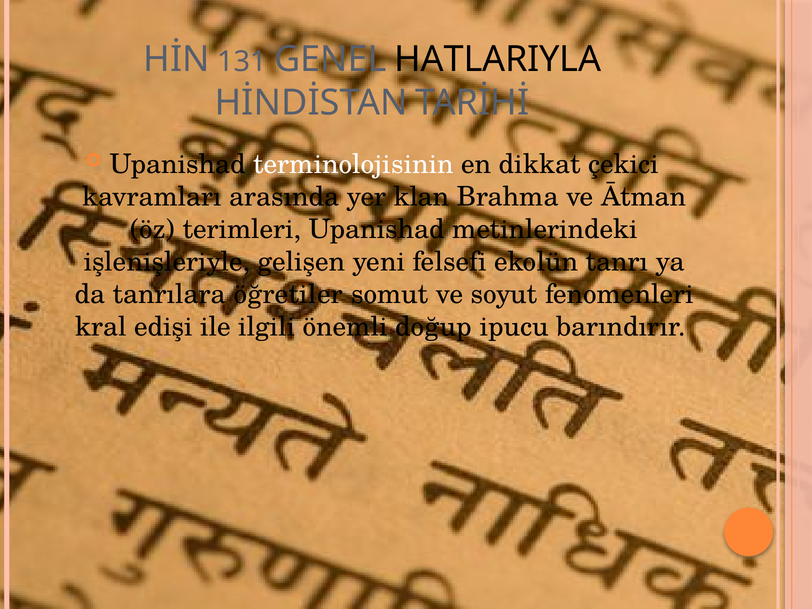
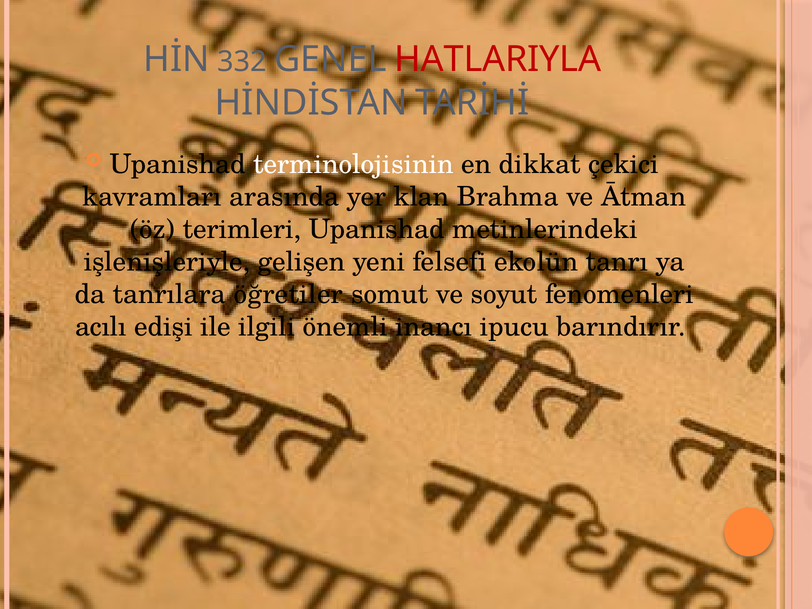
131: 131 -> 332
HATLARIYLA colour: black -> red
kral: kral -> acılı
doğup: doğup -> inancı
